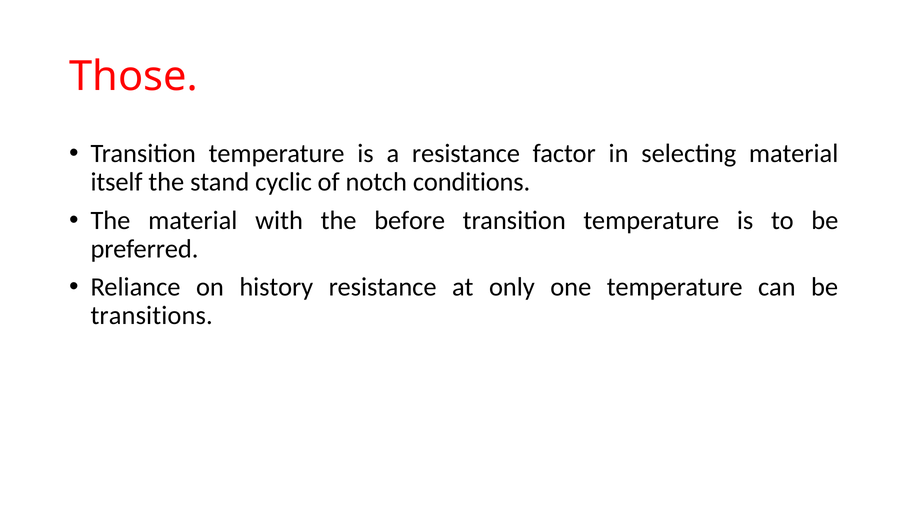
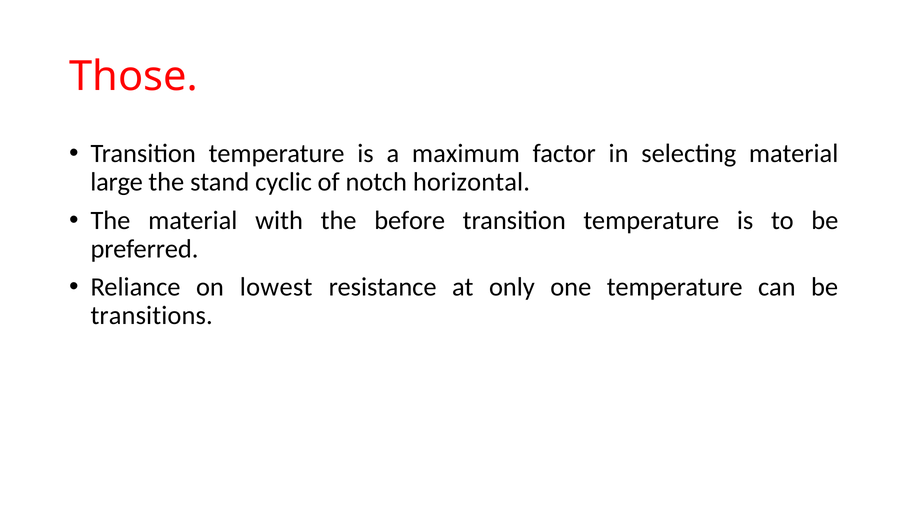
a resistance: resistance -> maximum
itself: itself -> large
conditions: conditions -> horizontal
history: history -> lowest
